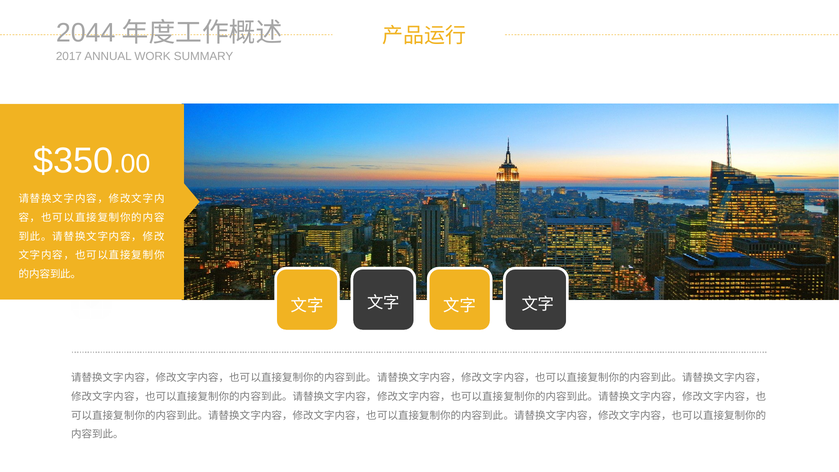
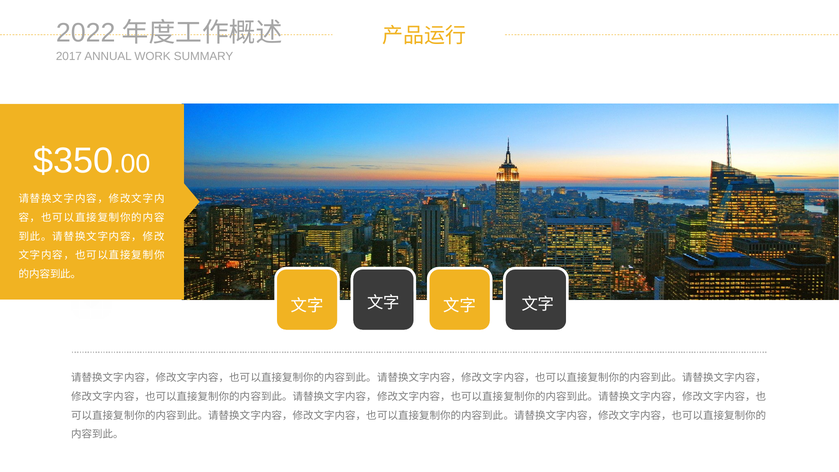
2044: 2044 -> 2022
